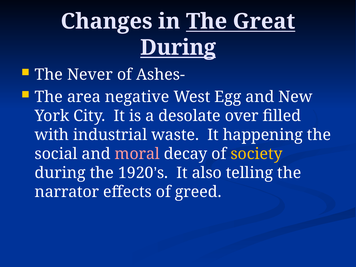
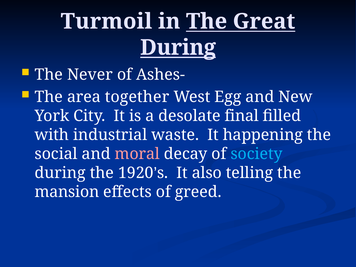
Changes: Changes -> Turmoil
negative: negative -> together
over: over -> final
society colour: yellow -> light blue
narrator: narrator -> mansion
